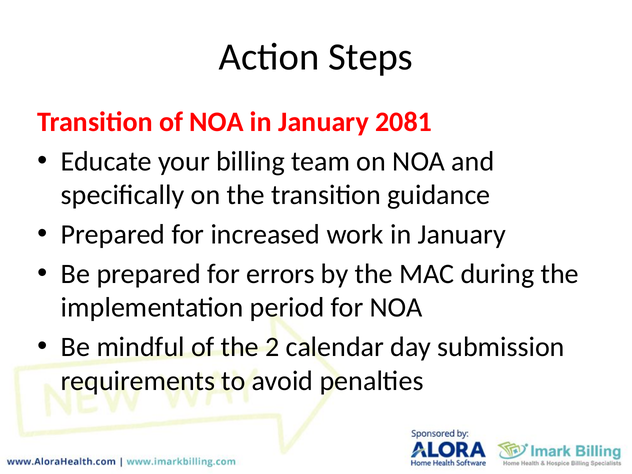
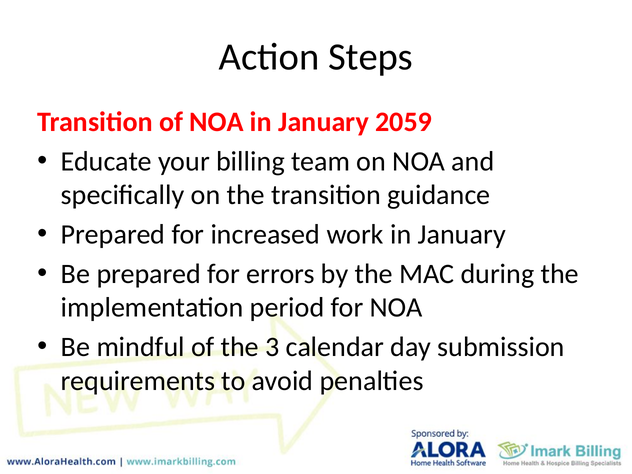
2081: 2081 -> 2059
2: 2 -> 3
